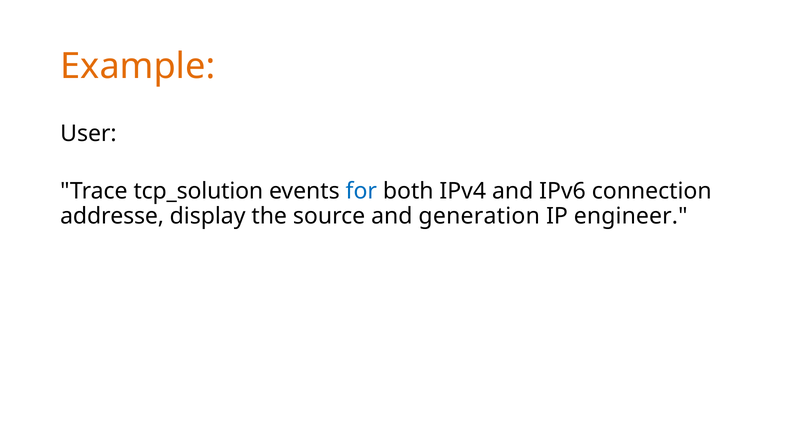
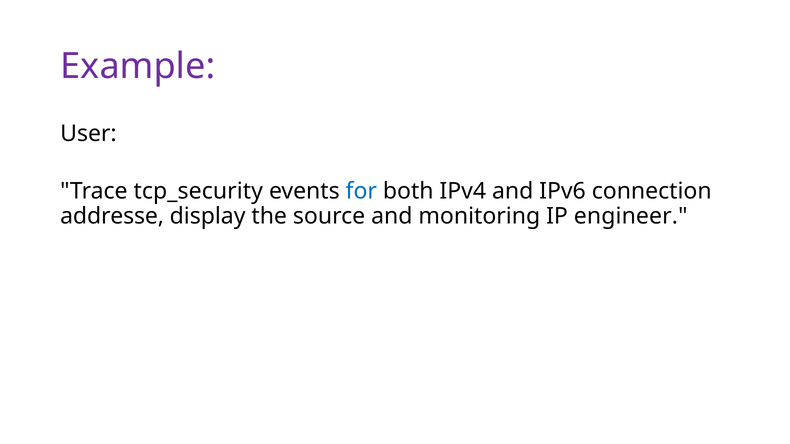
Example colour: orange -> purple
tcp_solution: tcp_solution -> tcp_security
generation: generation -> monitoring
